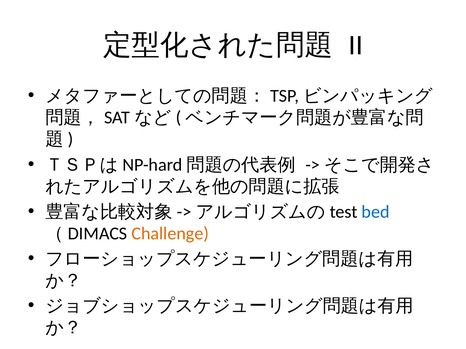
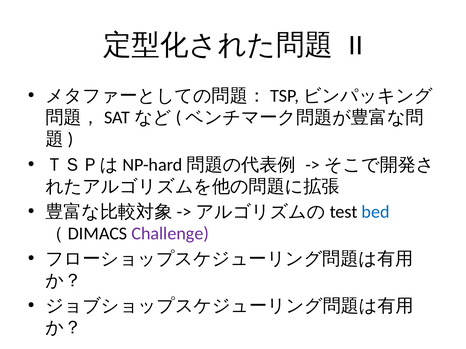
Challenge colour: orange -> purple
